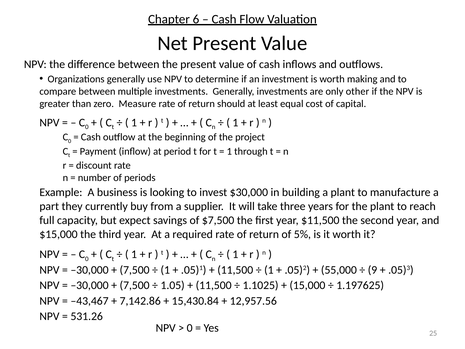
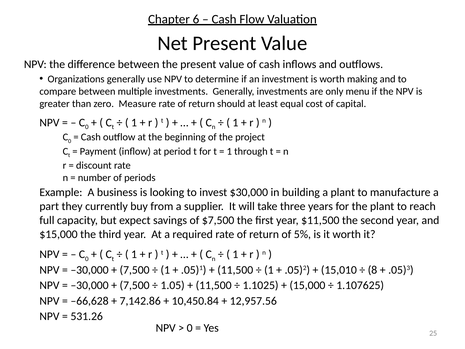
other: other -> menu
55,000: 55,000 -> 15,010
9: 9 -> 8
1.197625: 1.197625 -> 1.107625
–43,467: –43,467 -> –66,628
15,430.84: 15,430.84 -> 10,450.84
